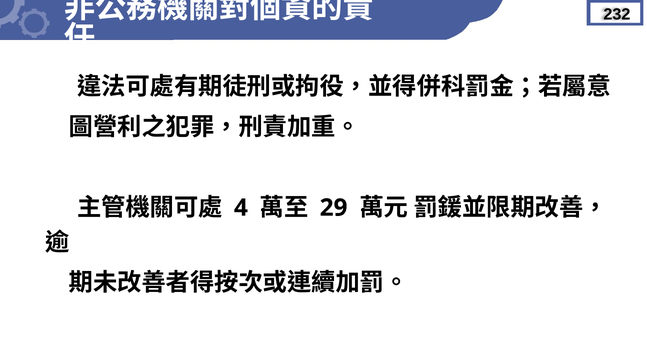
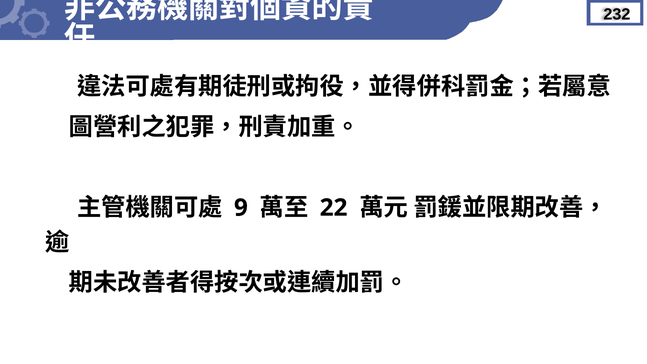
4: 4 -> 9
29: 29 -> 22
